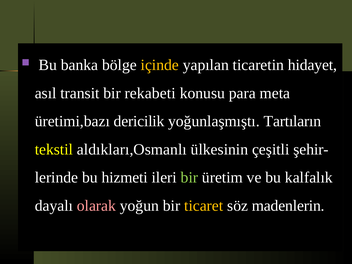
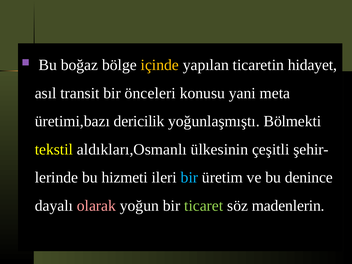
banka: banka -> boğaz
rekabeti: rekabeti -> önceleri
para: para -> yani
Tartıların: Tartıların -> Bölmekti
bir at (189, 178) colour: light green -> light blue
kalfalık: kalfalık -> denince
ticaret colour: yellow -> light green
